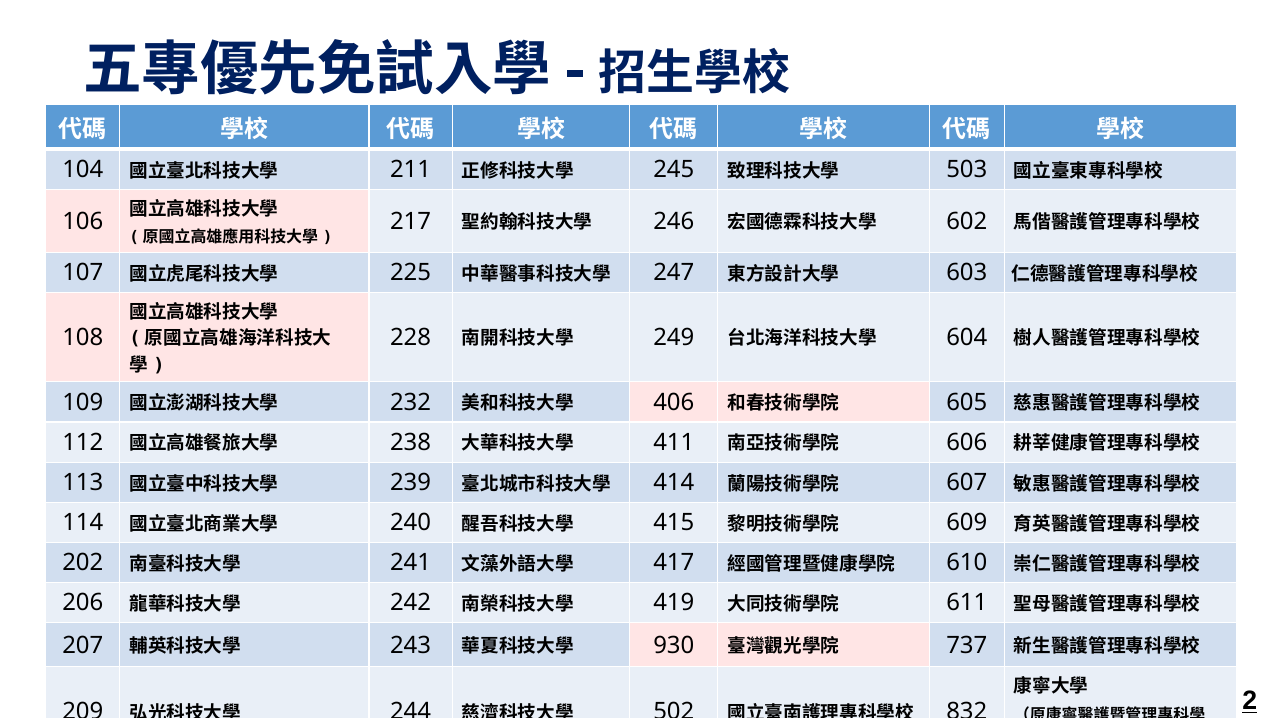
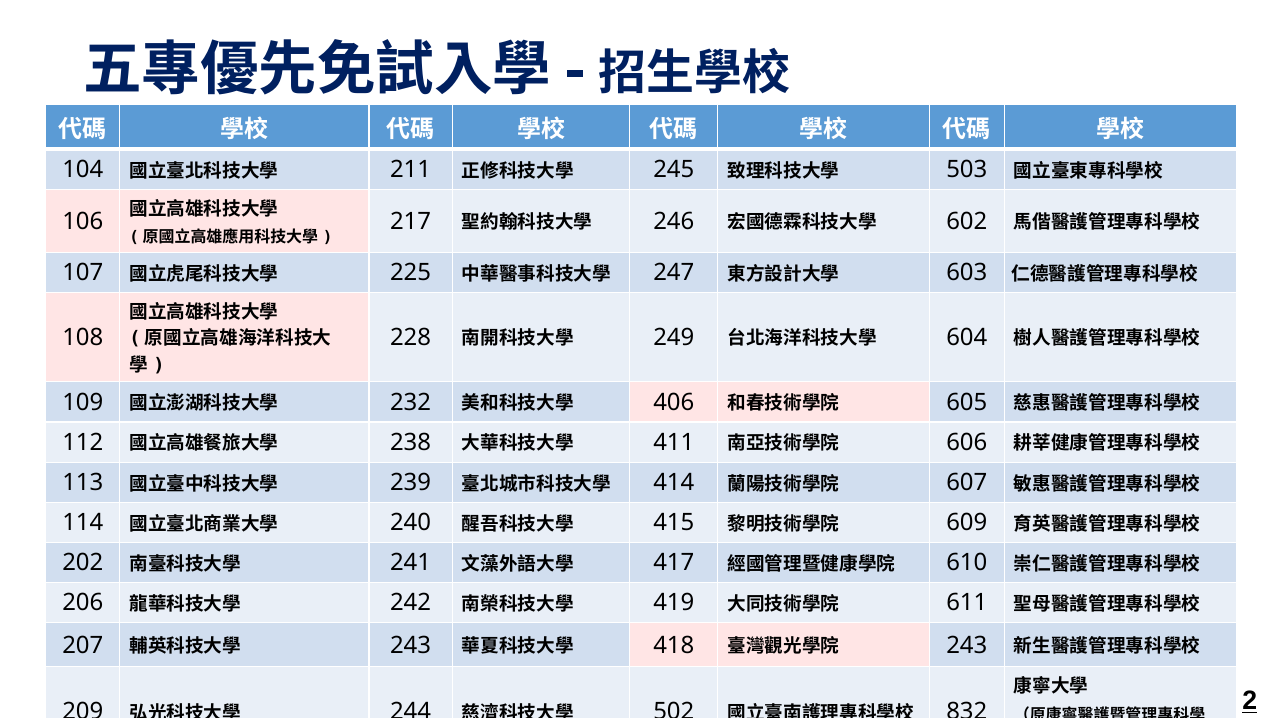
930: 930 -> 418
737 at (967, 645): 737 -> 243
